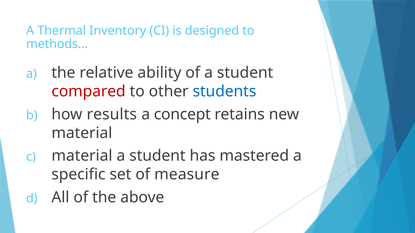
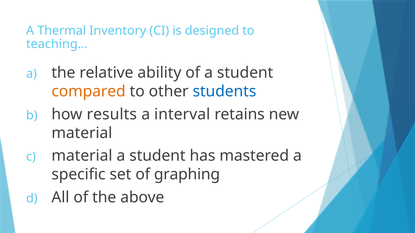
methods…: methods… -> teaching…
compared colour: red -> orange
concept: concept -> interval
measure: measure -> graphing
